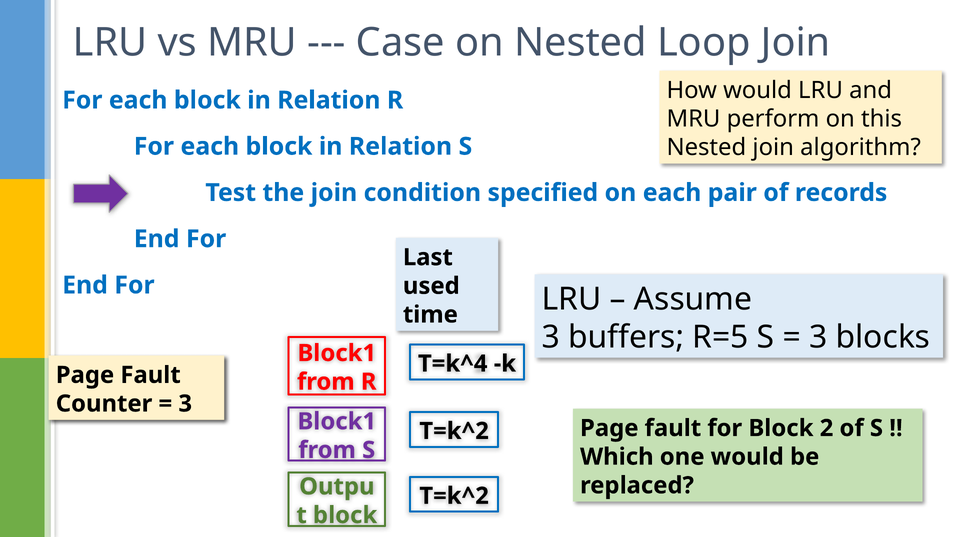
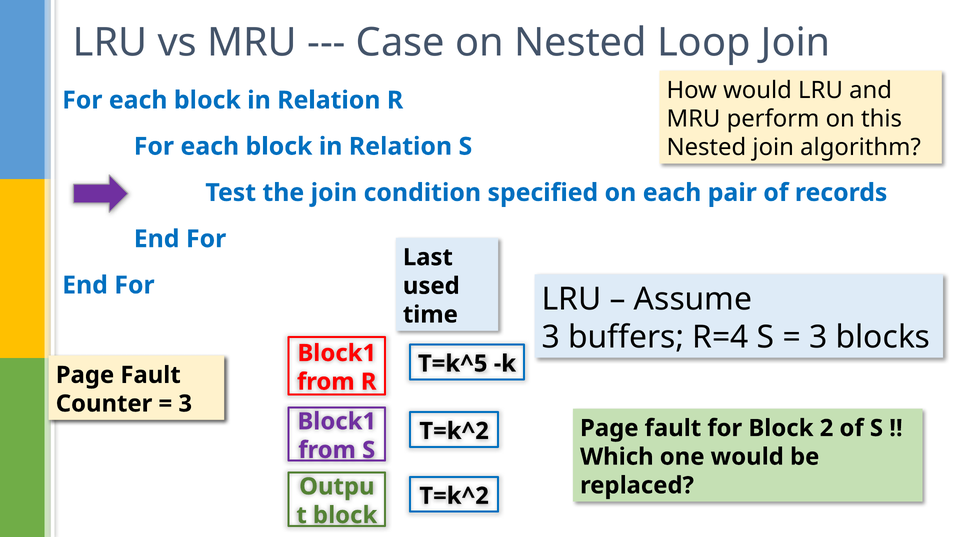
R=5: R=5 -> R=4
T=k^4: T=k^4 -> T=k^5
